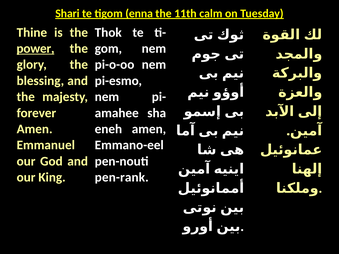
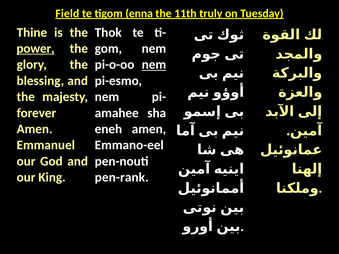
Shari: Shari -> Field
calm: calm -> truly
nem at (154, 65) underline: none -> present
